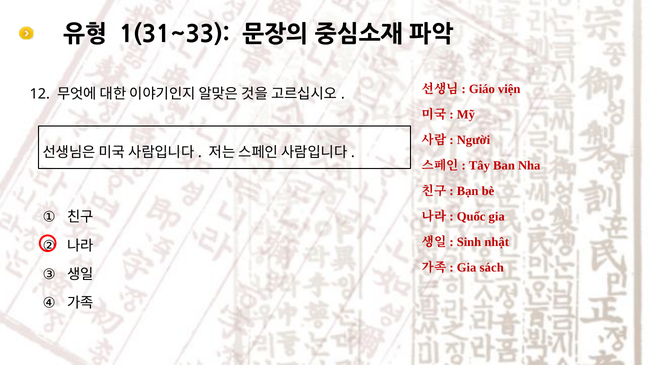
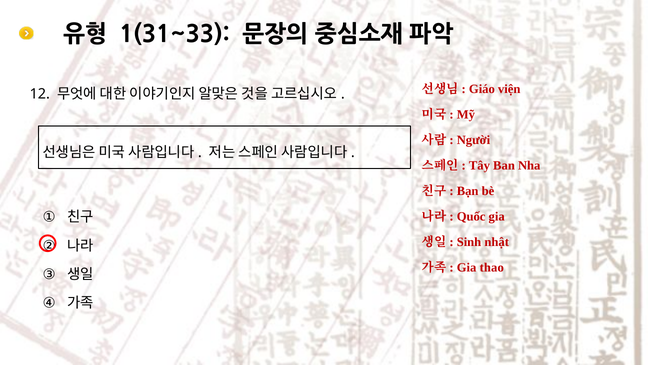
sách: sách -> thao
